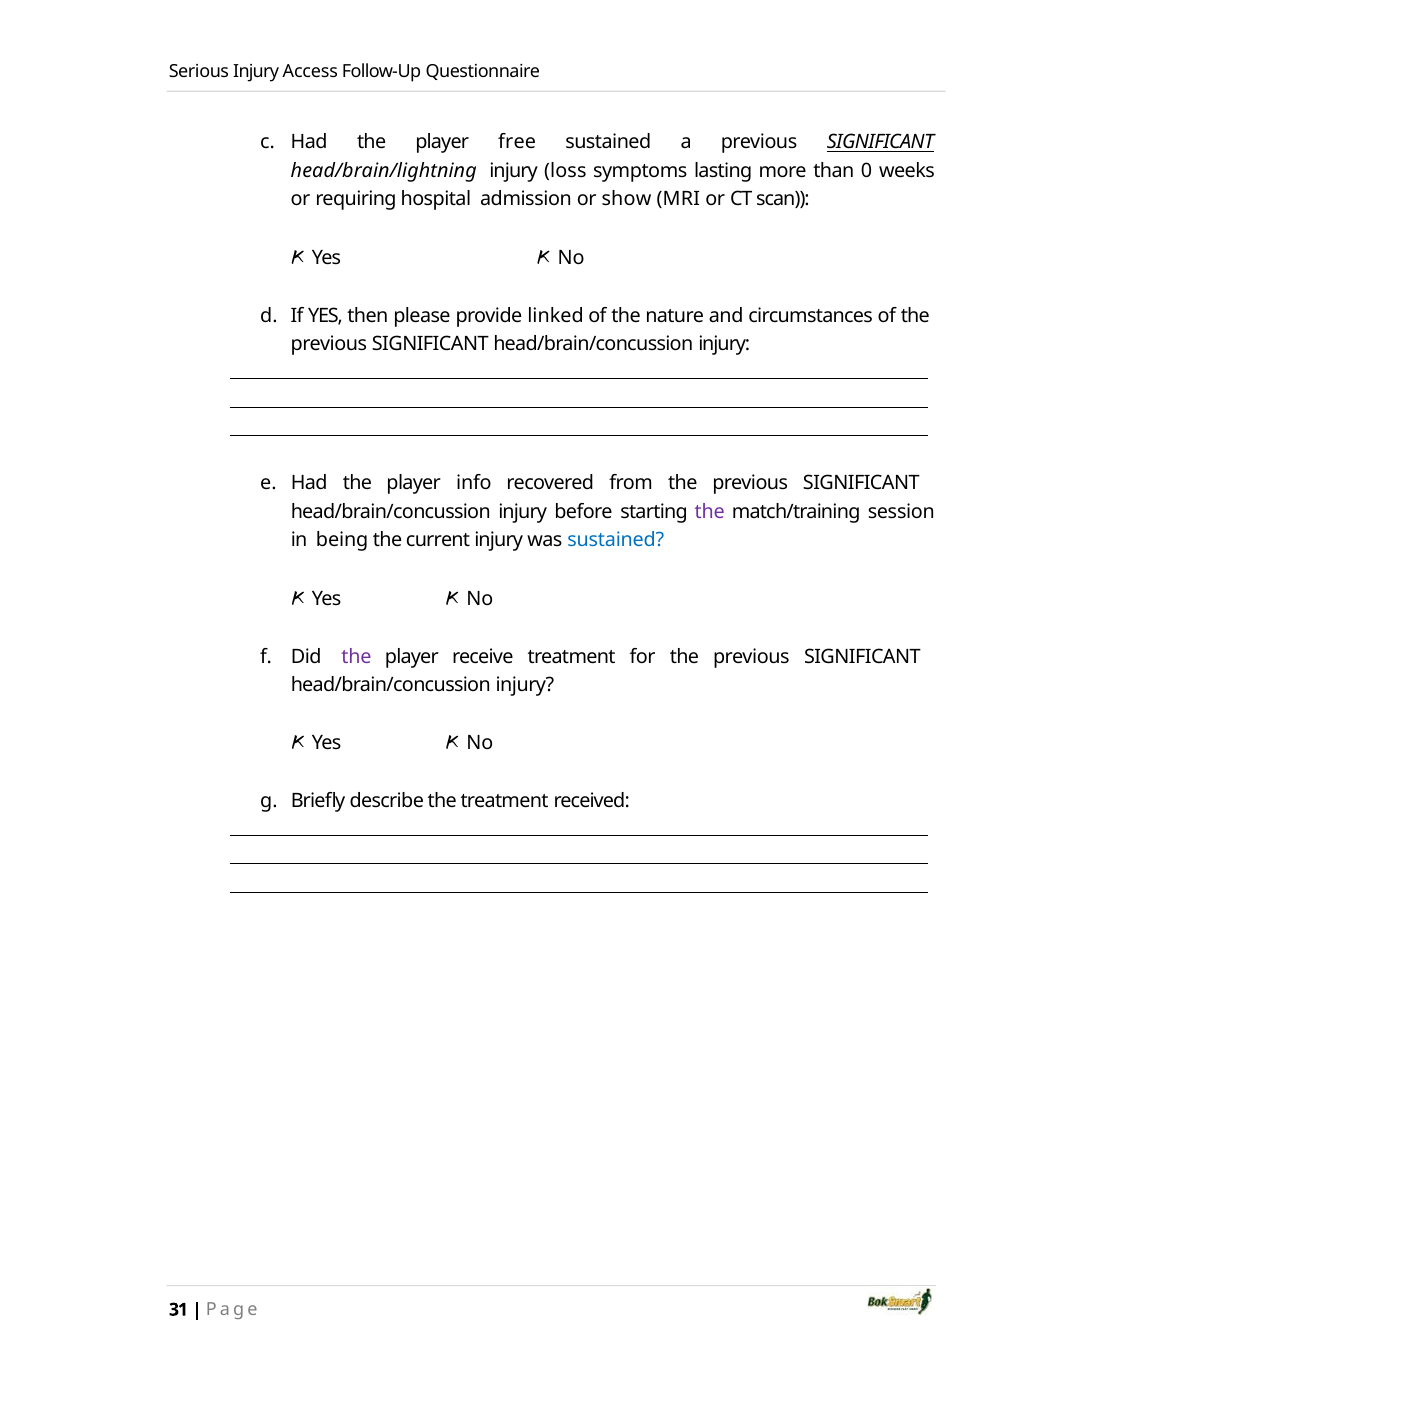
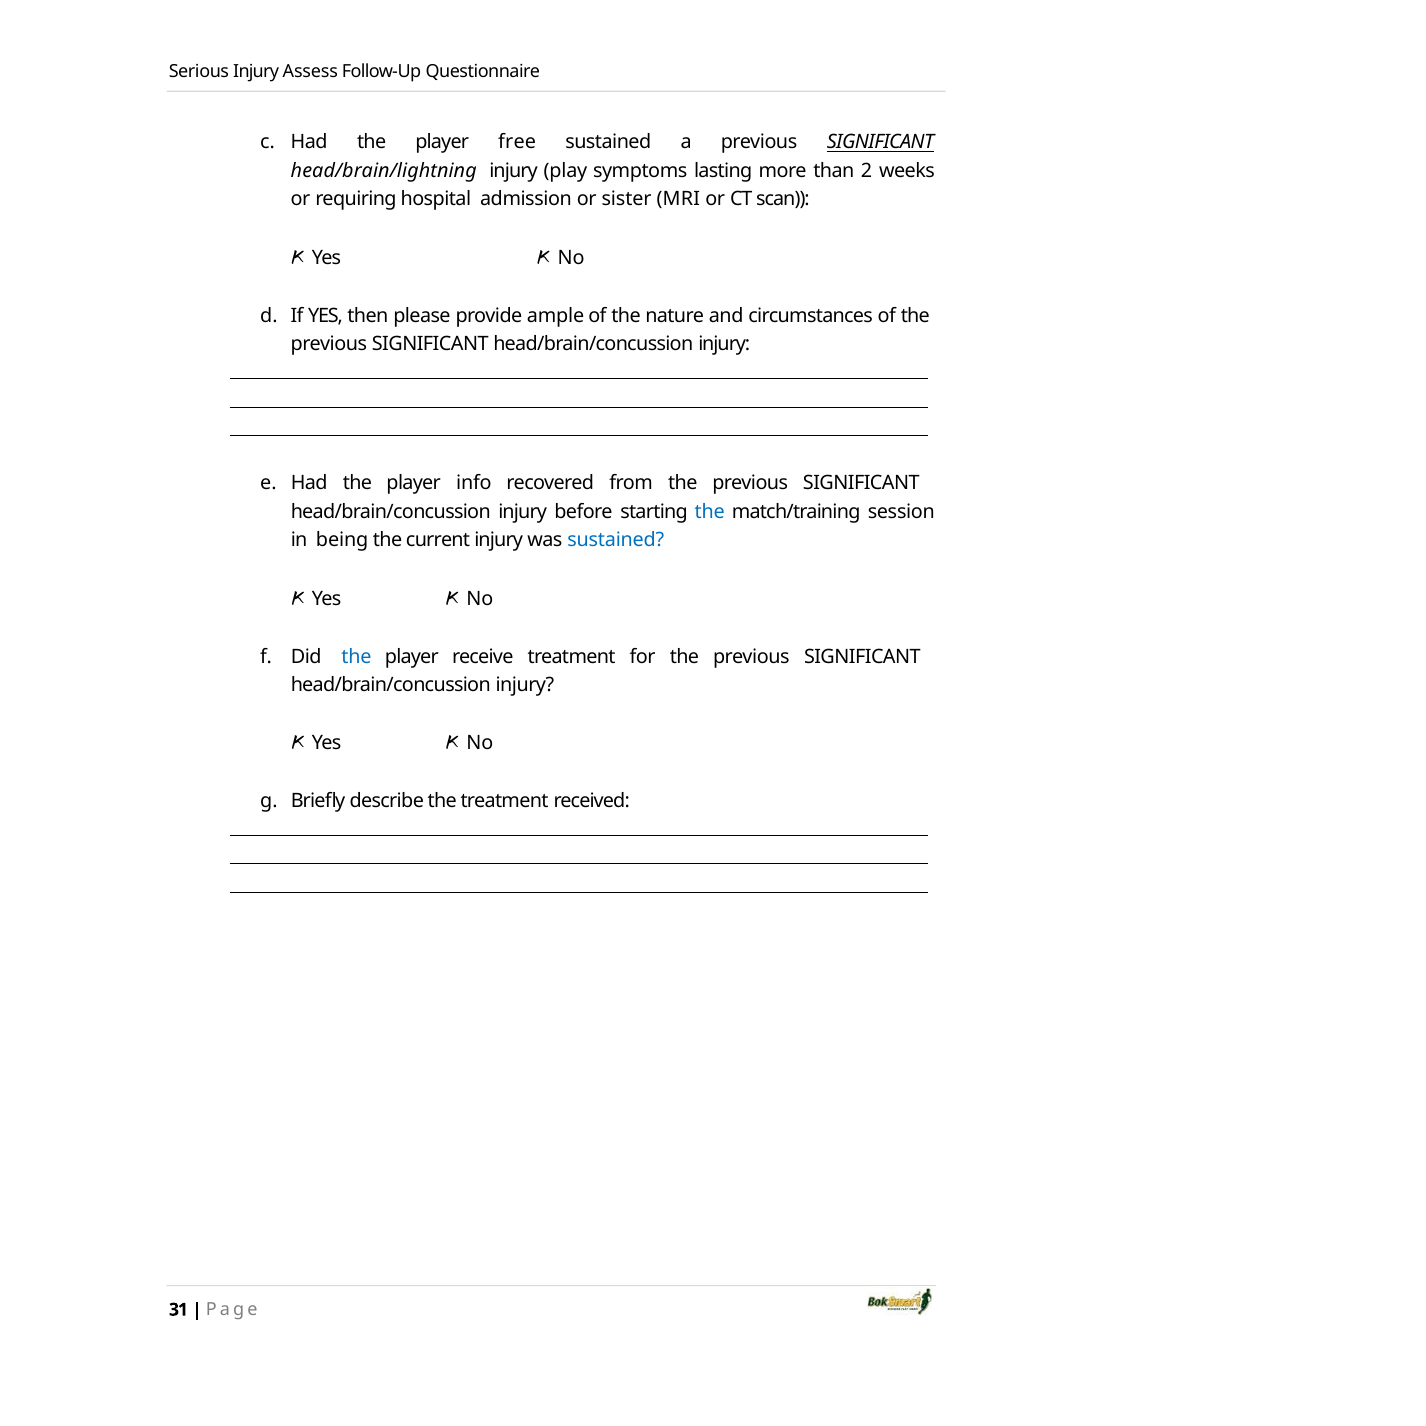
Access: Access -> Assess
loss: loss -> play
0: 0 -> 2
show: show -> sister
linked: linked -> ample
the at (710, 512) colour: purple -> blue
the at (356, 656) colour: purple -> blue
